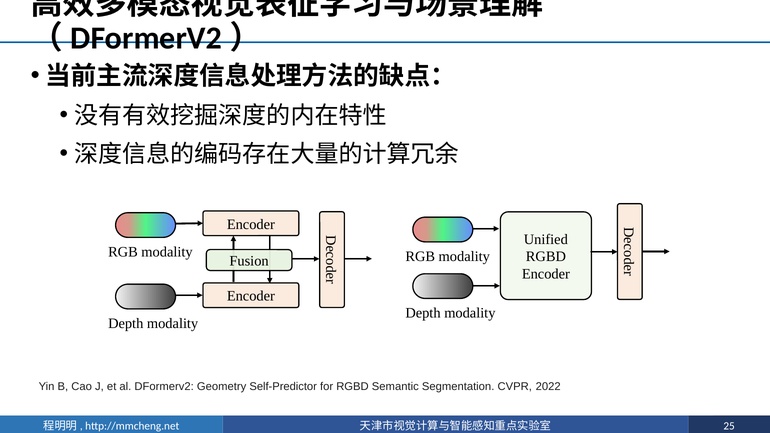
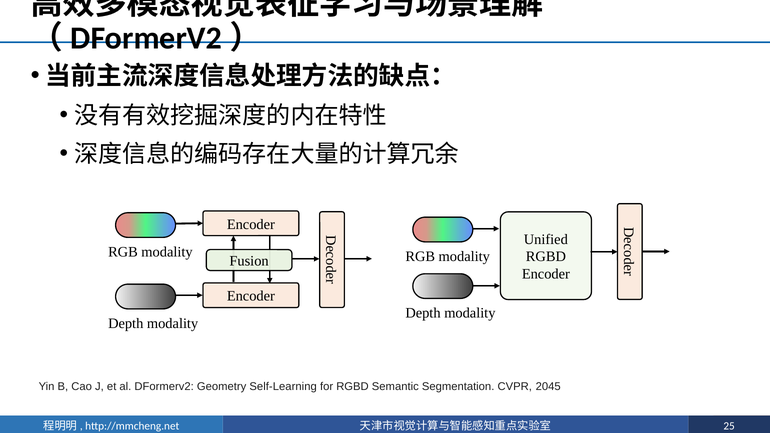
Self-Predictor: Self-Predictor -> Self-Learning
2022: 2022 -> 2045
